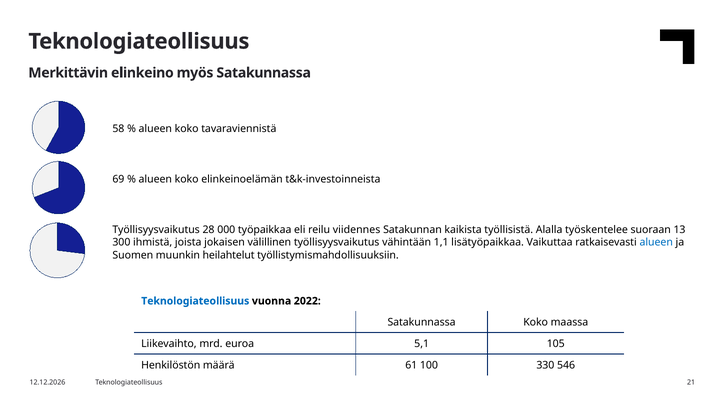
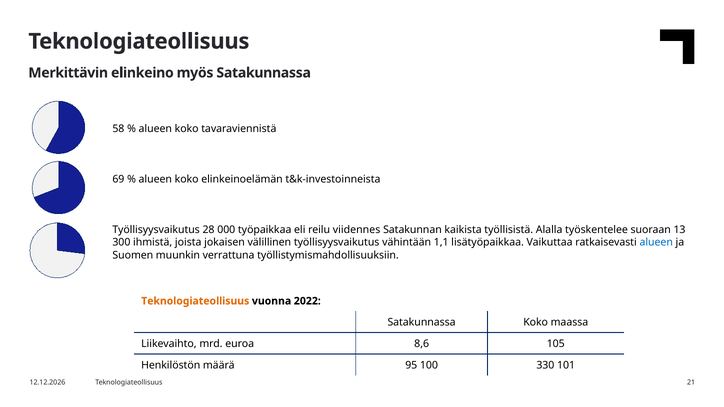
heilahtelut: heilahtelut -> verrattuna
Teknologiateollisuus at (195, 301) colour: blue -> orange
5,1: 5,1 -> 8,6
61: 61 -> 95
546: 546 -> 101
